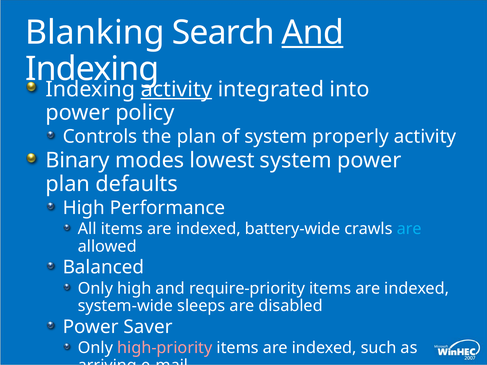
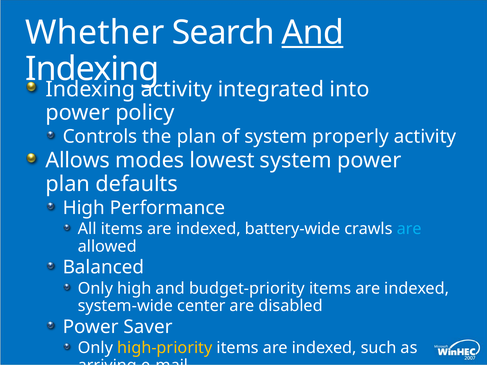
Blanking: Blanking -> Whether
activity at (176, 89) underline: present -> none
Binary: Binary -> Allows
require-priority: require-priority -> budget-priority
sleeps: sleeps -> center
high-priority colour: pink -> yellow
